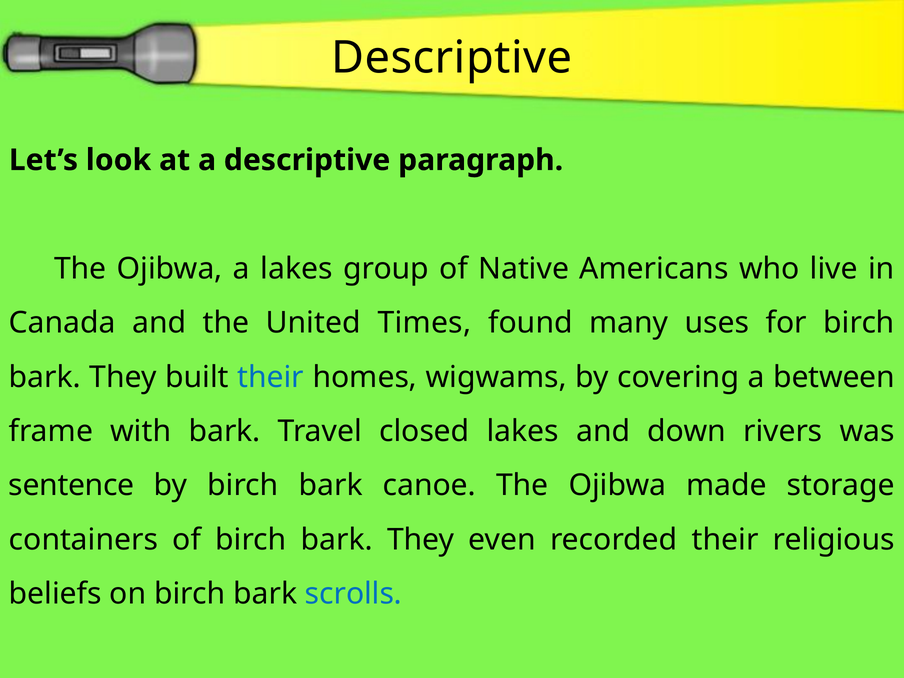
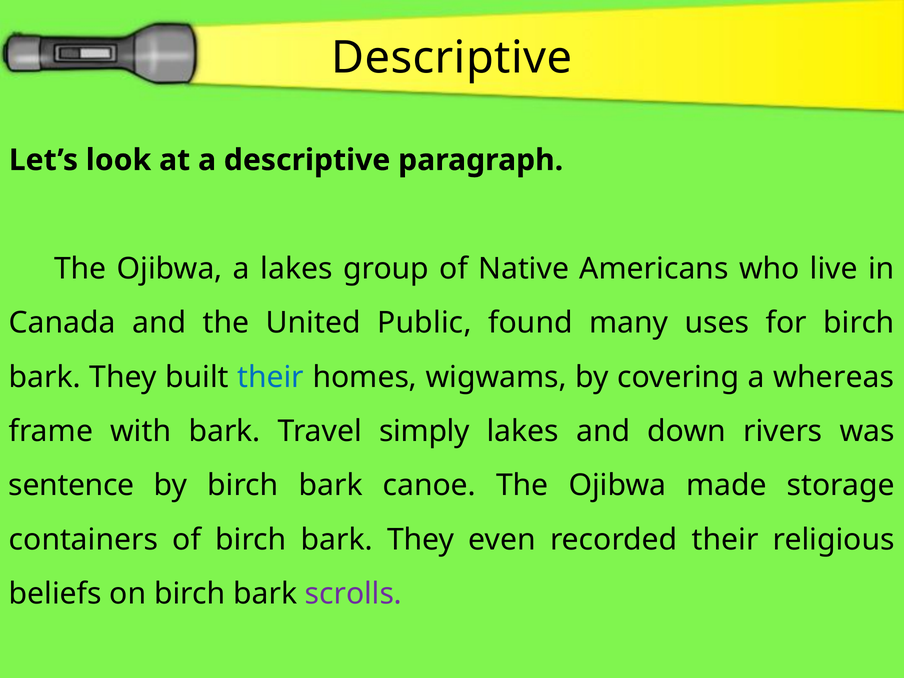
Times: Times -> Public
between: between -> whereas
closed: closed -> simply
scrolls colour: blue -> purple
